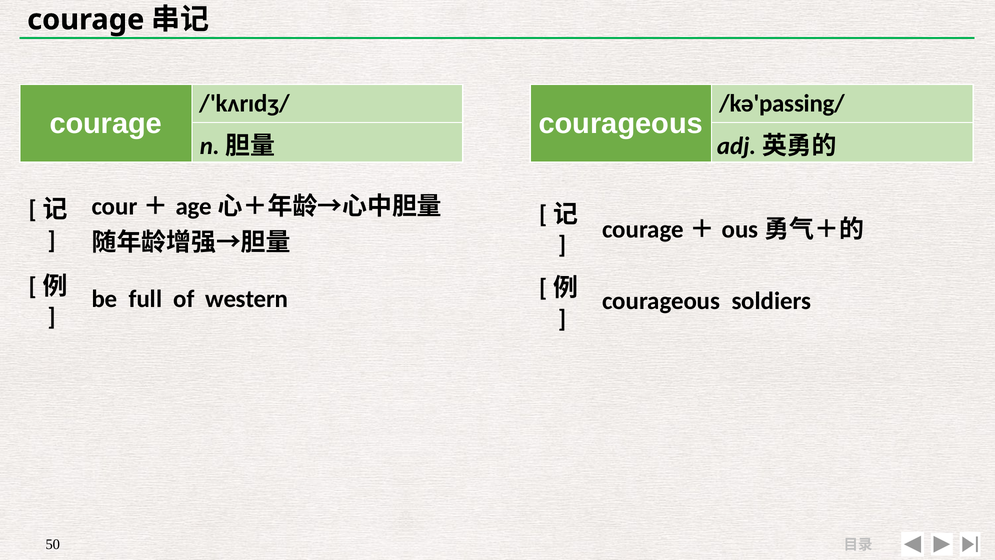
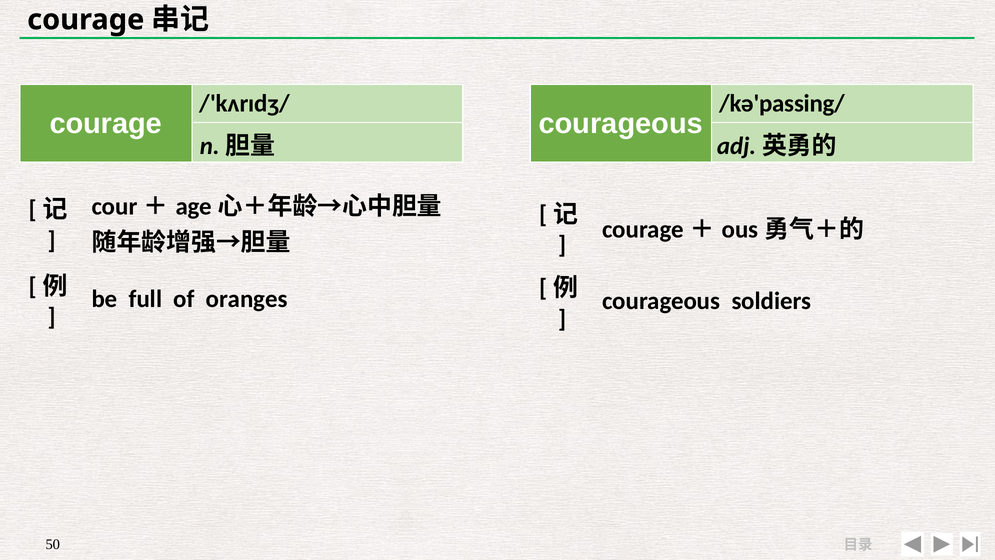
western: western -> oranges
